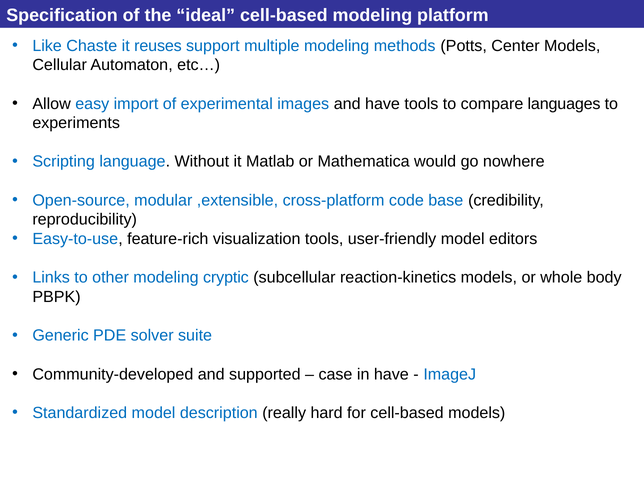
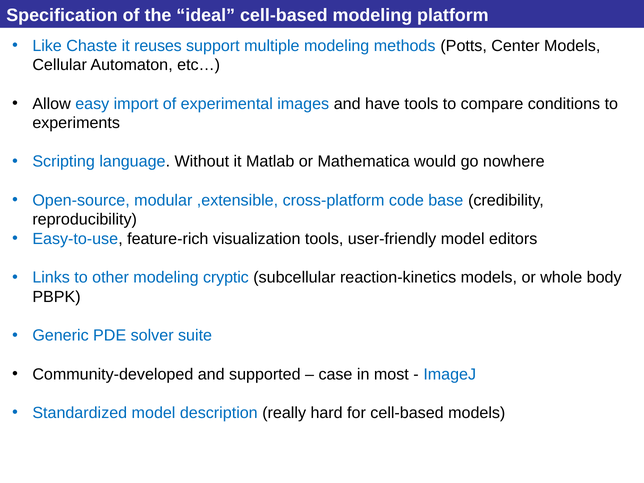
languages: languages -> conditions
in have: have -> most
